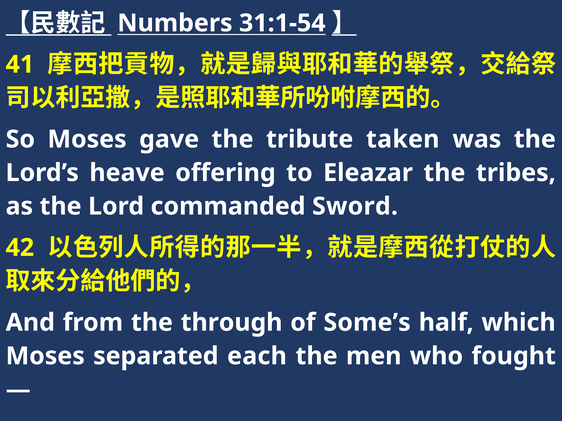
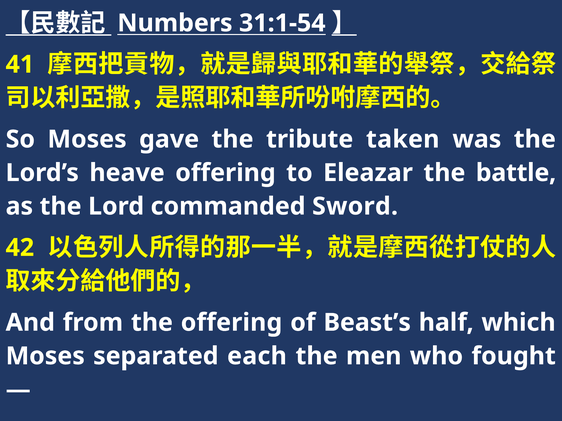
tribes: tribes -> battle
the through: through -> offering
Some’s: Some’s -> Beast’s
